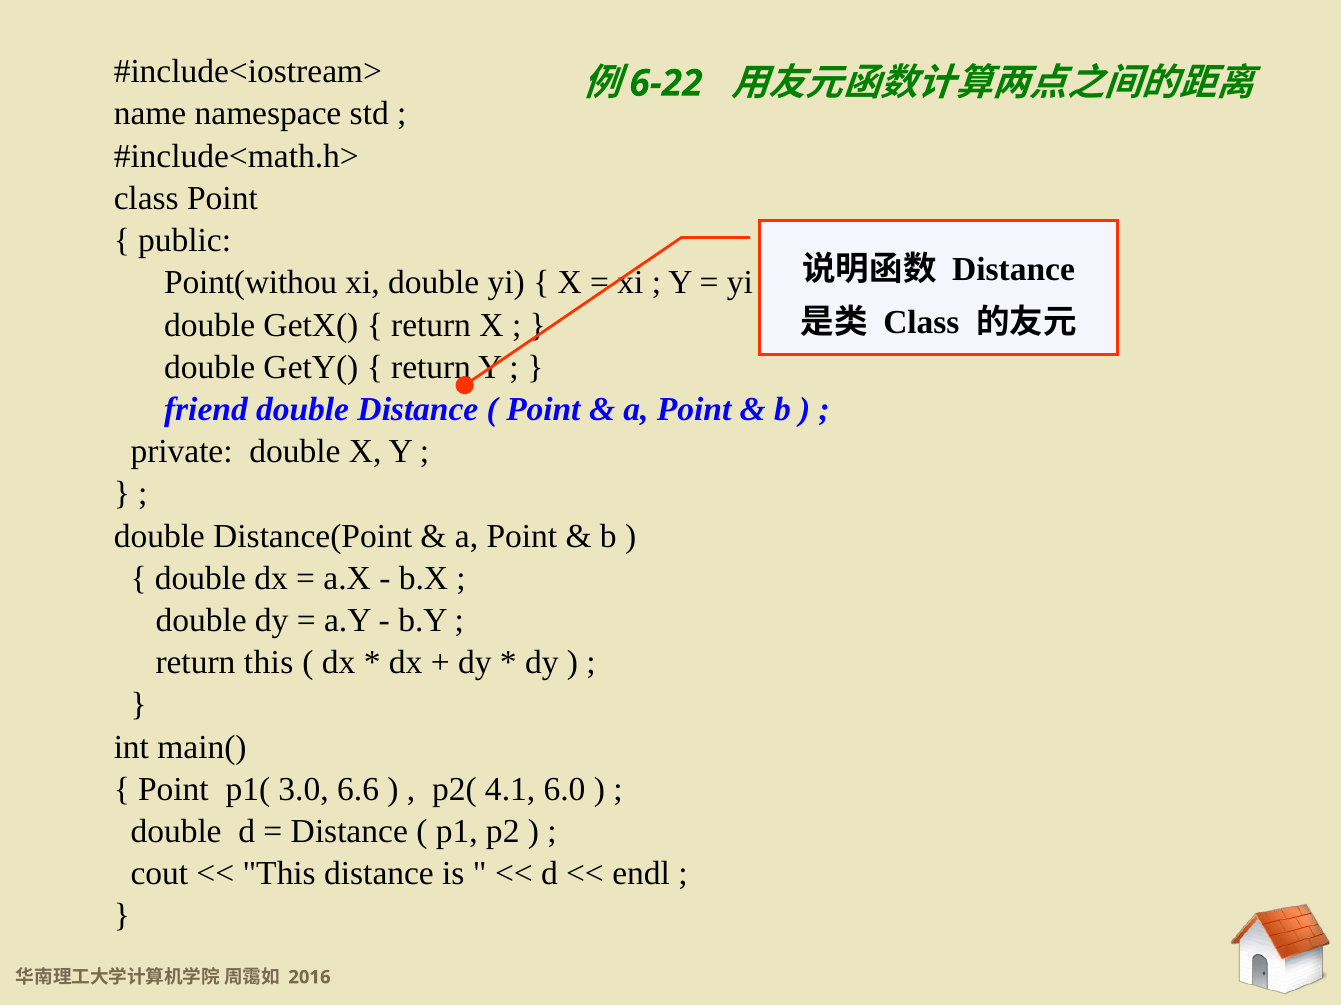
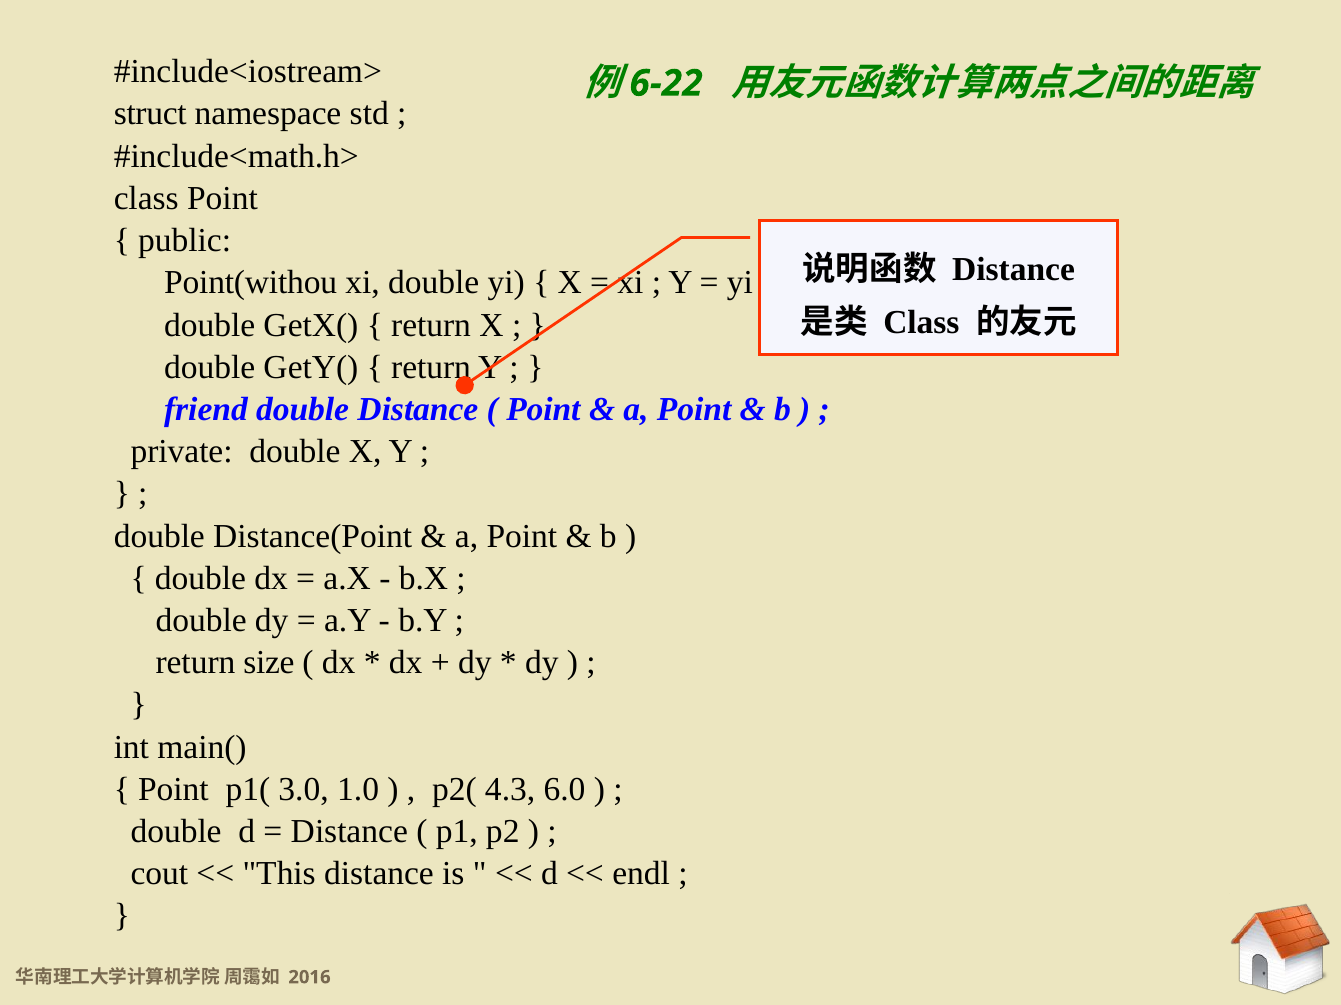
name: name -> struct
return this: this -> size
6.6: 6.6 -> 1.0
4.1: 4.1 -> 4.3
